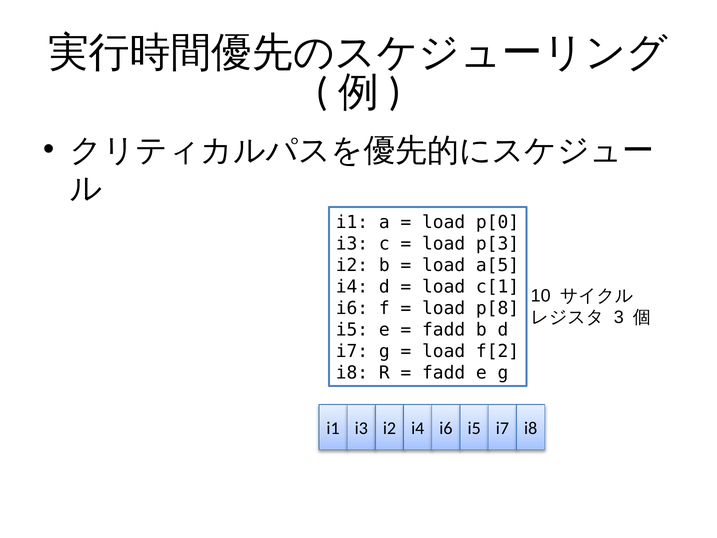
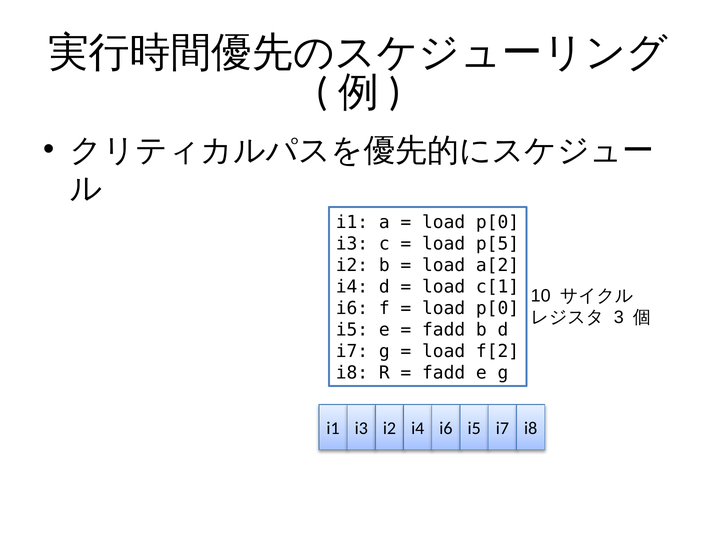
p[3: p[3 -> p[5
a[5: a[5 -> a[2
p[8 at (498, 308): p[8 -> p[0
